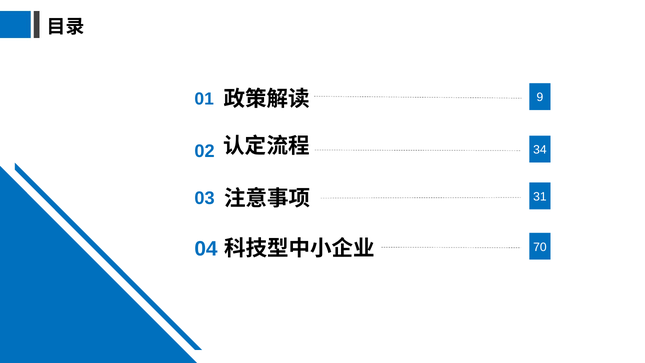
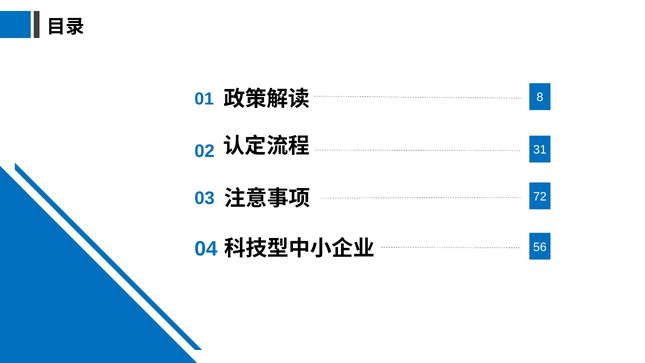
9: 9 -> 8
34: 34 -> 31
31: 31 -> 72
70: 70 -> 56
